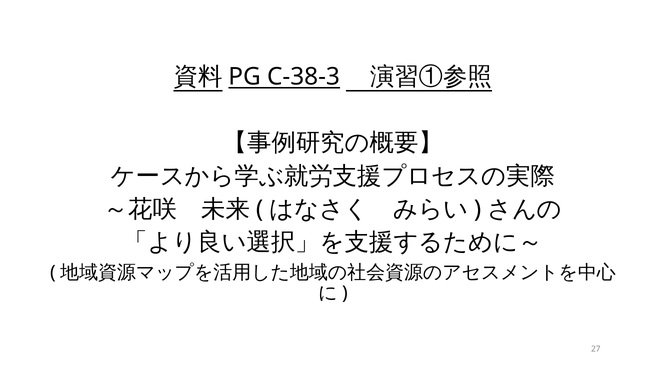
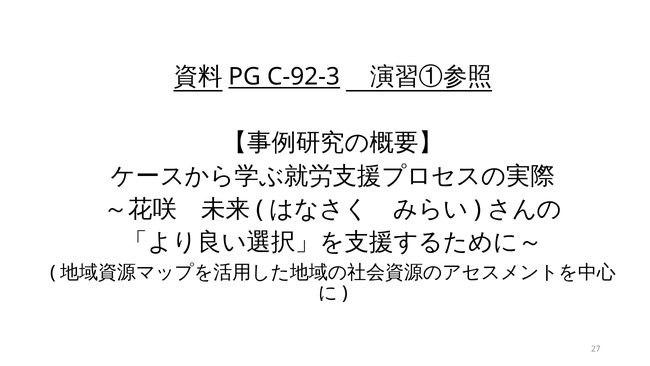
C-38-3: C-38-3 -> C-92-3
